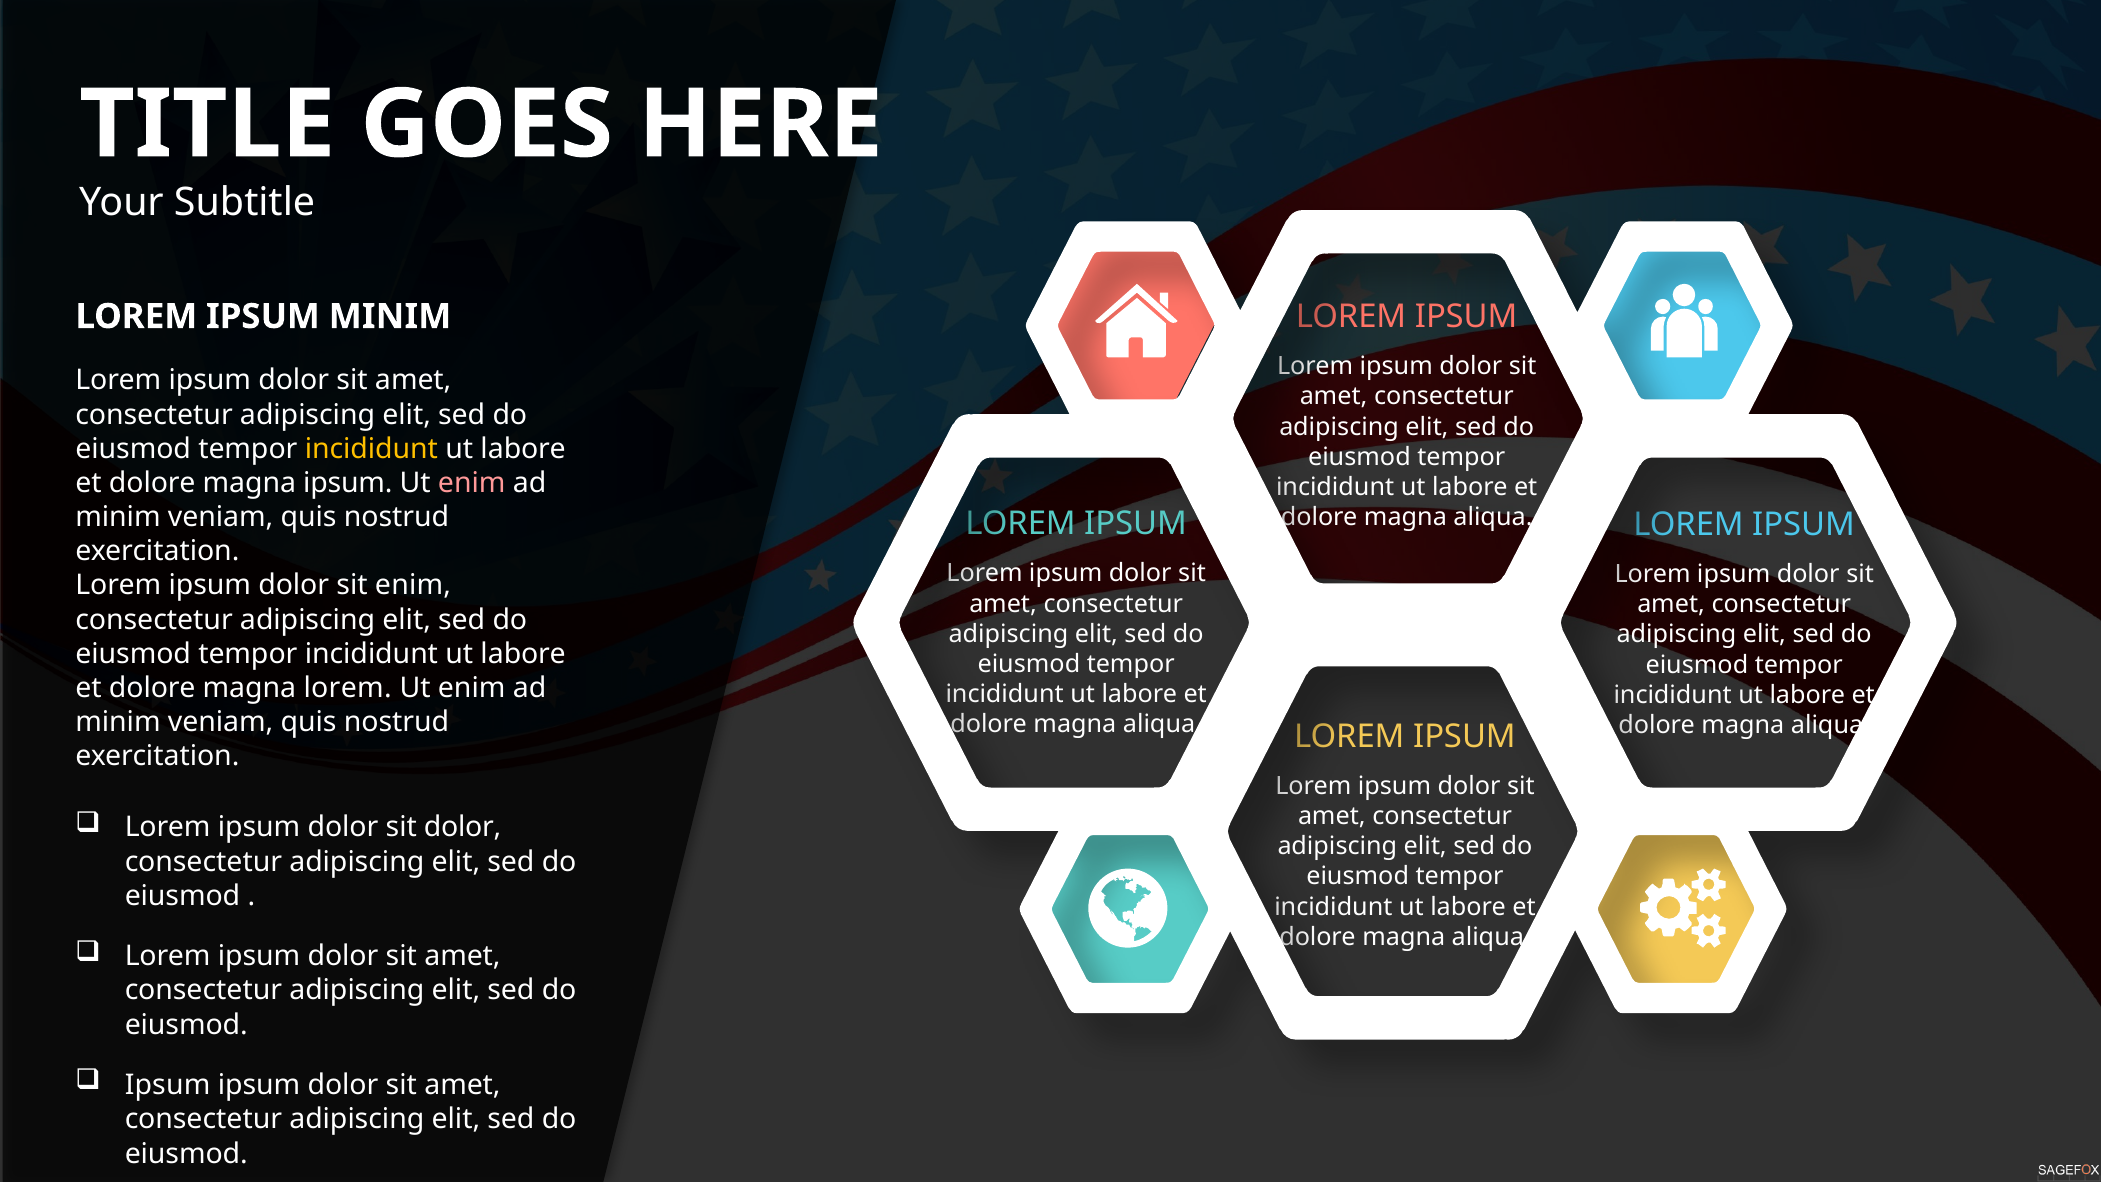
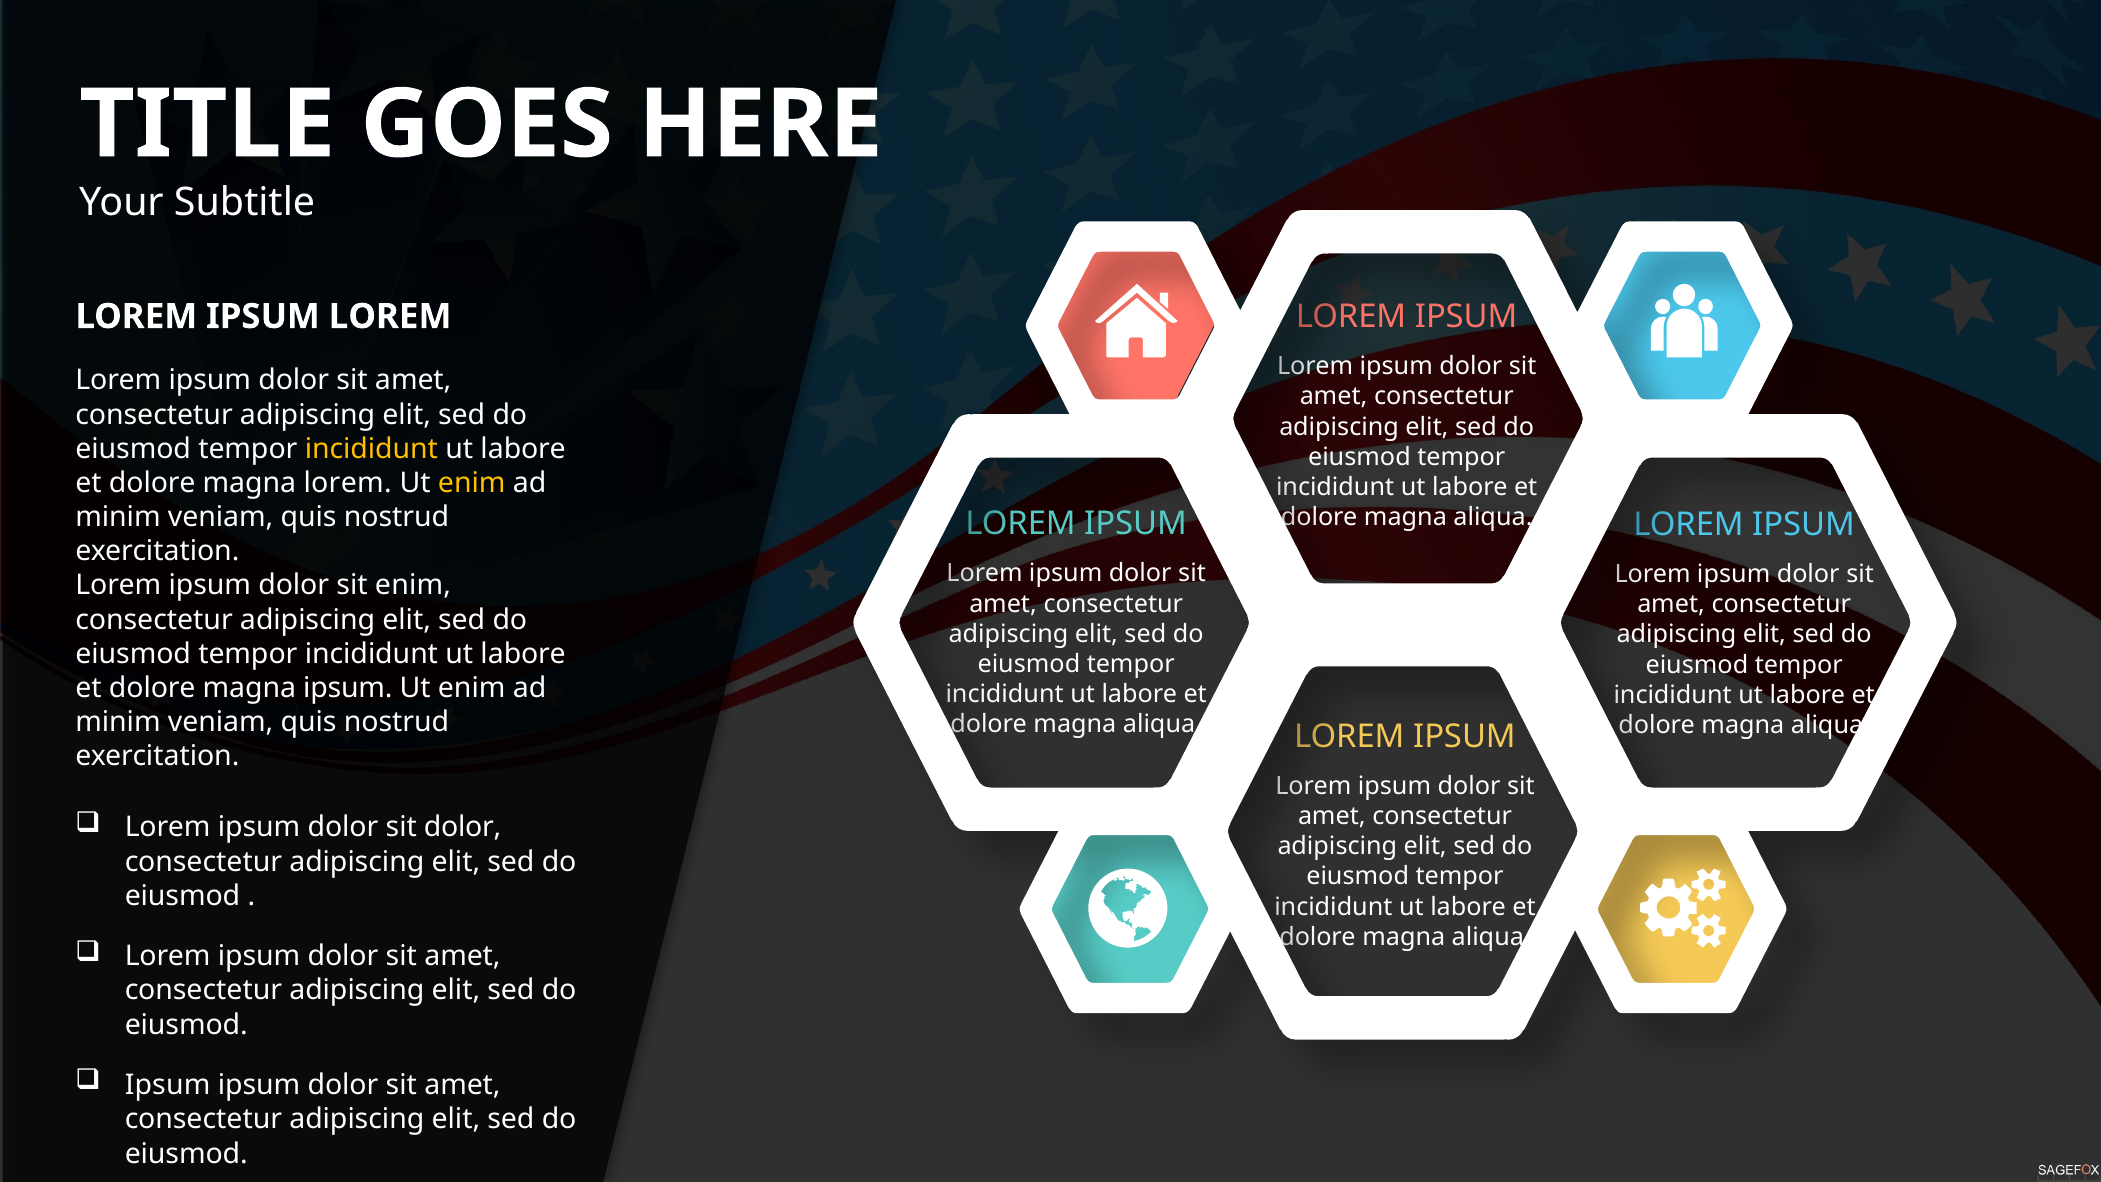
MINIM at (390, 316): MINIM -> LOREM
magna ipsum: ipsum -> lorem
enim at (472, 483) colour: pink -> yellow
magna lorem: lorem -> ipsum
